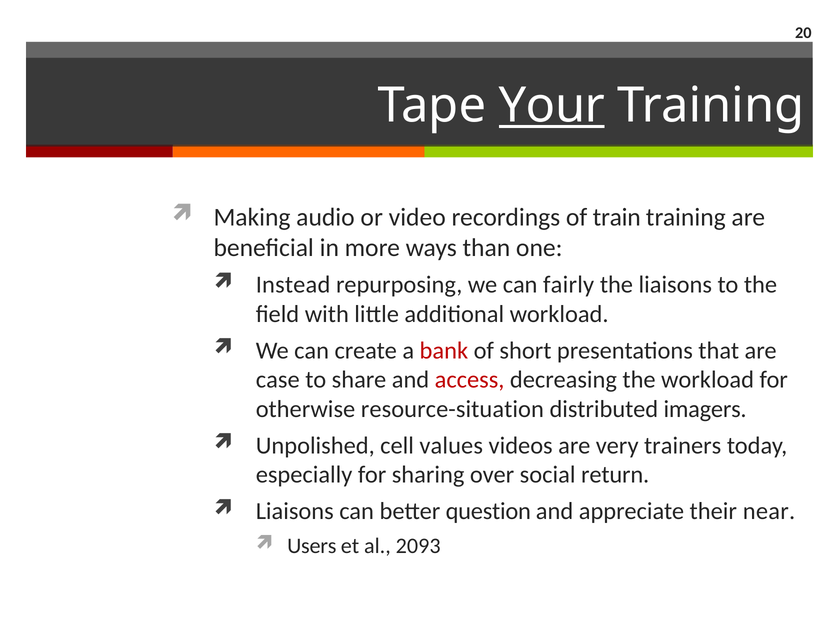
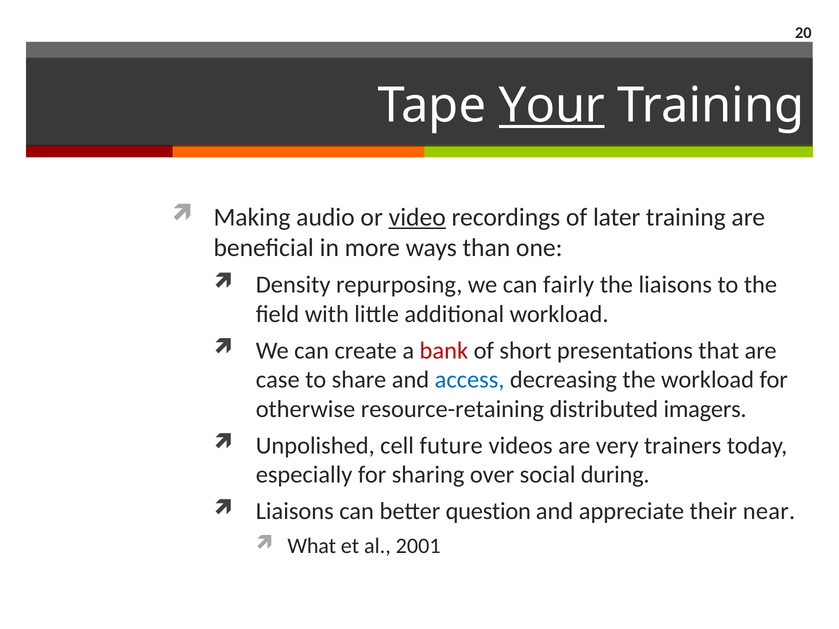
video underline: none -> present
train: train -> later
Instead: Instead -> Density
access colour: red -> blue
resource-situation: resource-situation -> resource-retaining
values: values -> future
return: return -> during
Users: Users -> What
2093: 2093 -> 2001
